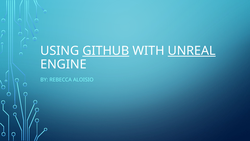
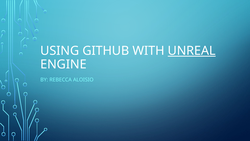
GITHUB underline: present -> none
